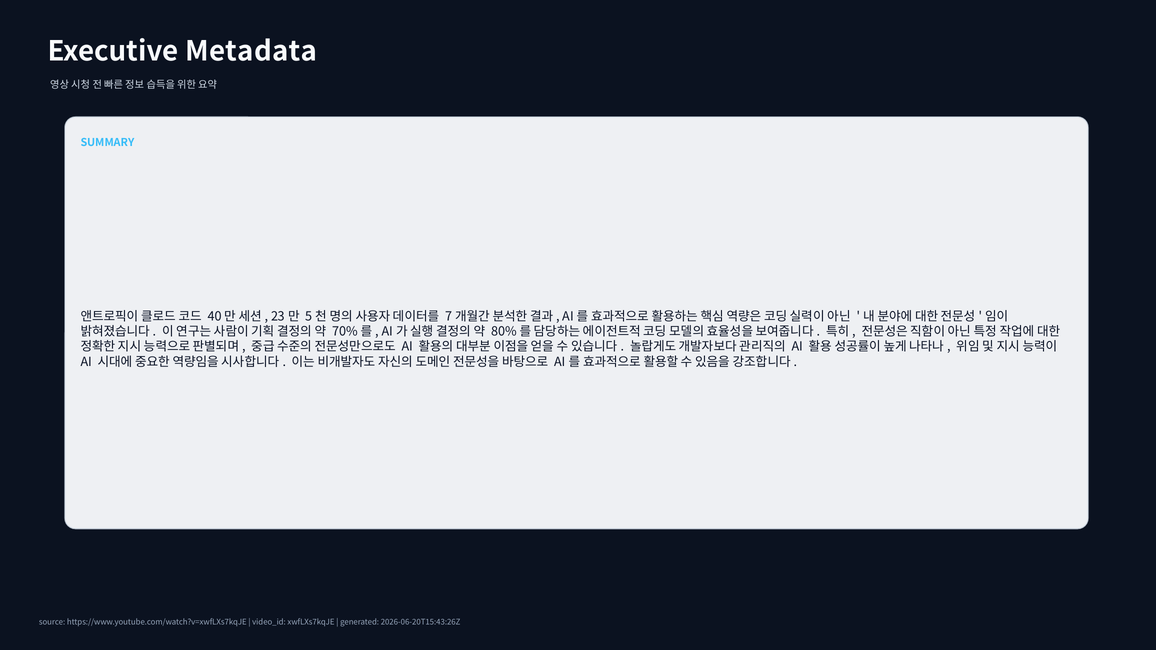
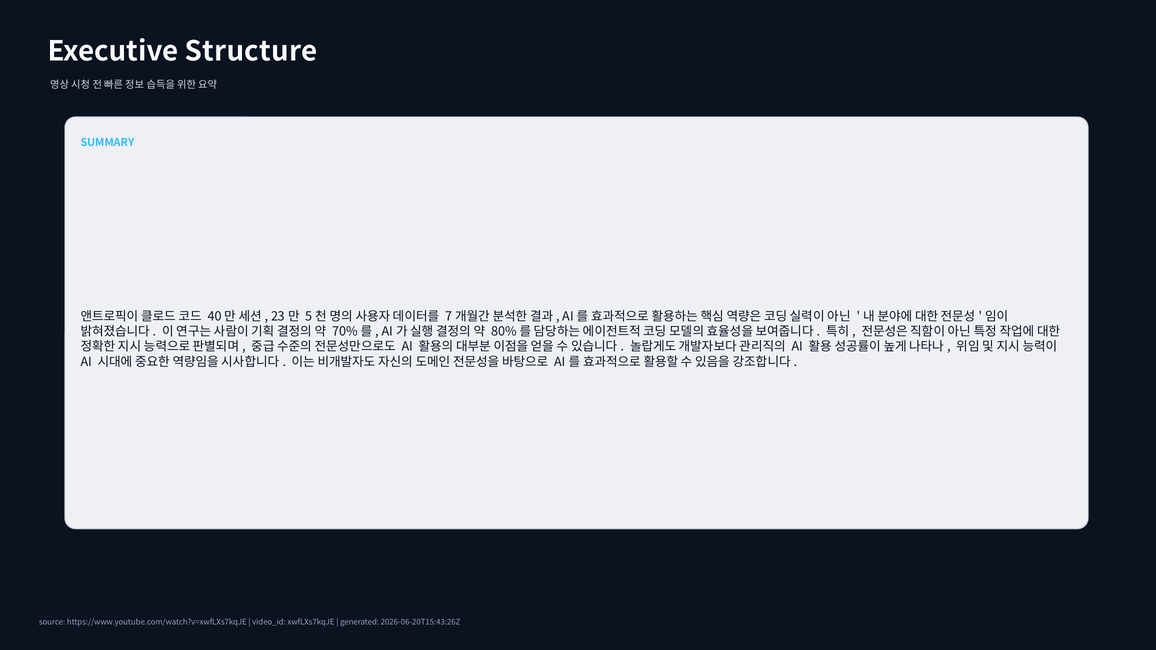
Metadata: Metadata -> Structure
